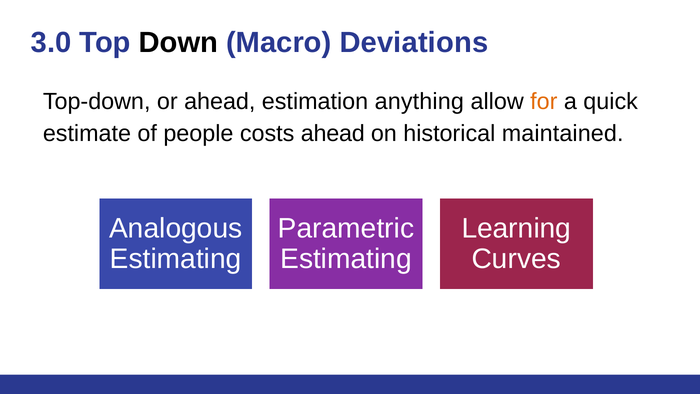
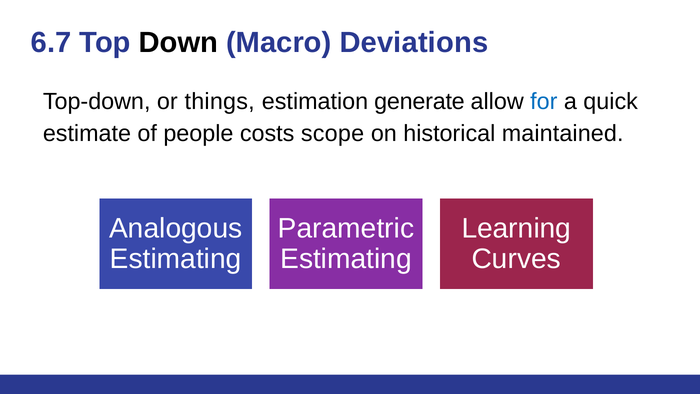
3.0: 3.0 -> 6.7
or ahead: ahead -> things
anything: anything -> generate
for colour: orange -> blue
costs ahead: ahead -> scope
